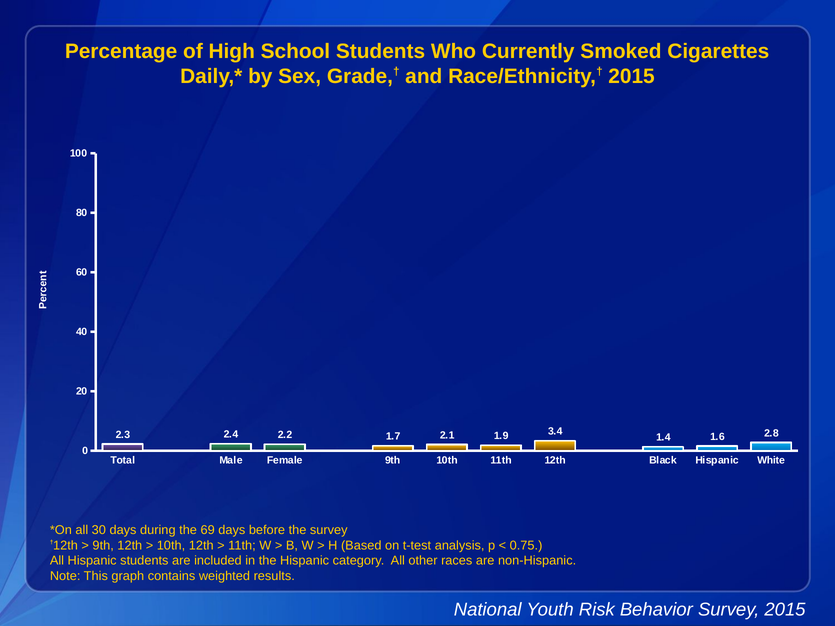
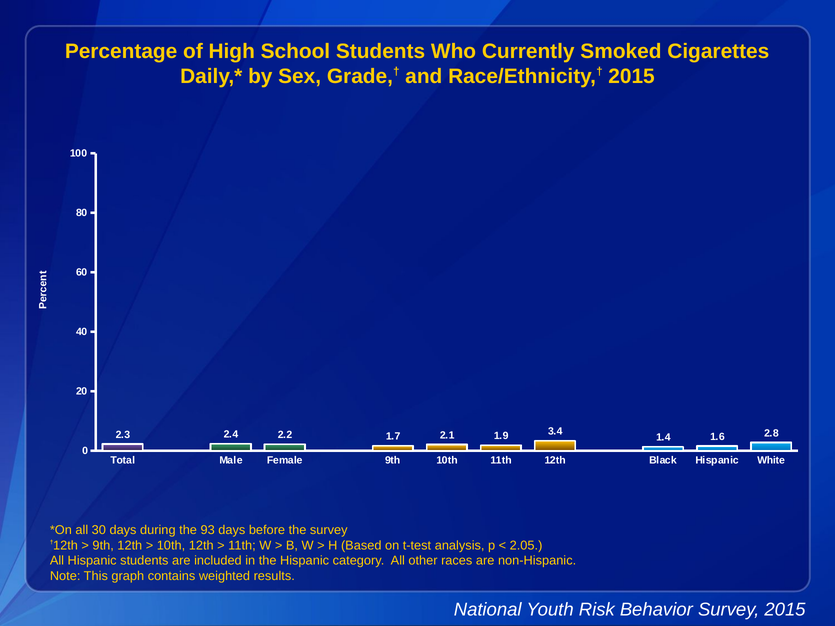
69: 69 -> 93
0.75: 0.75 -> 2.05
